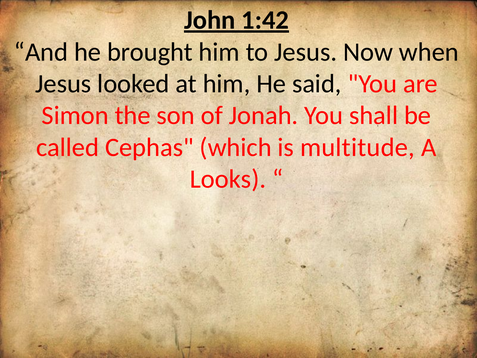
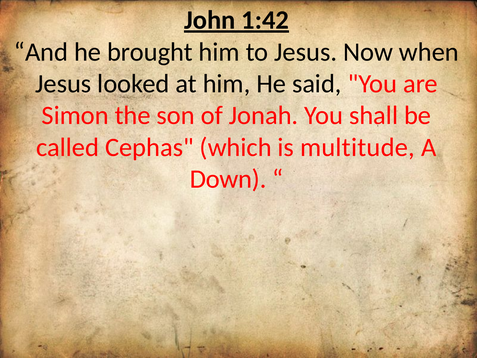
Looks: Looks -> Down
